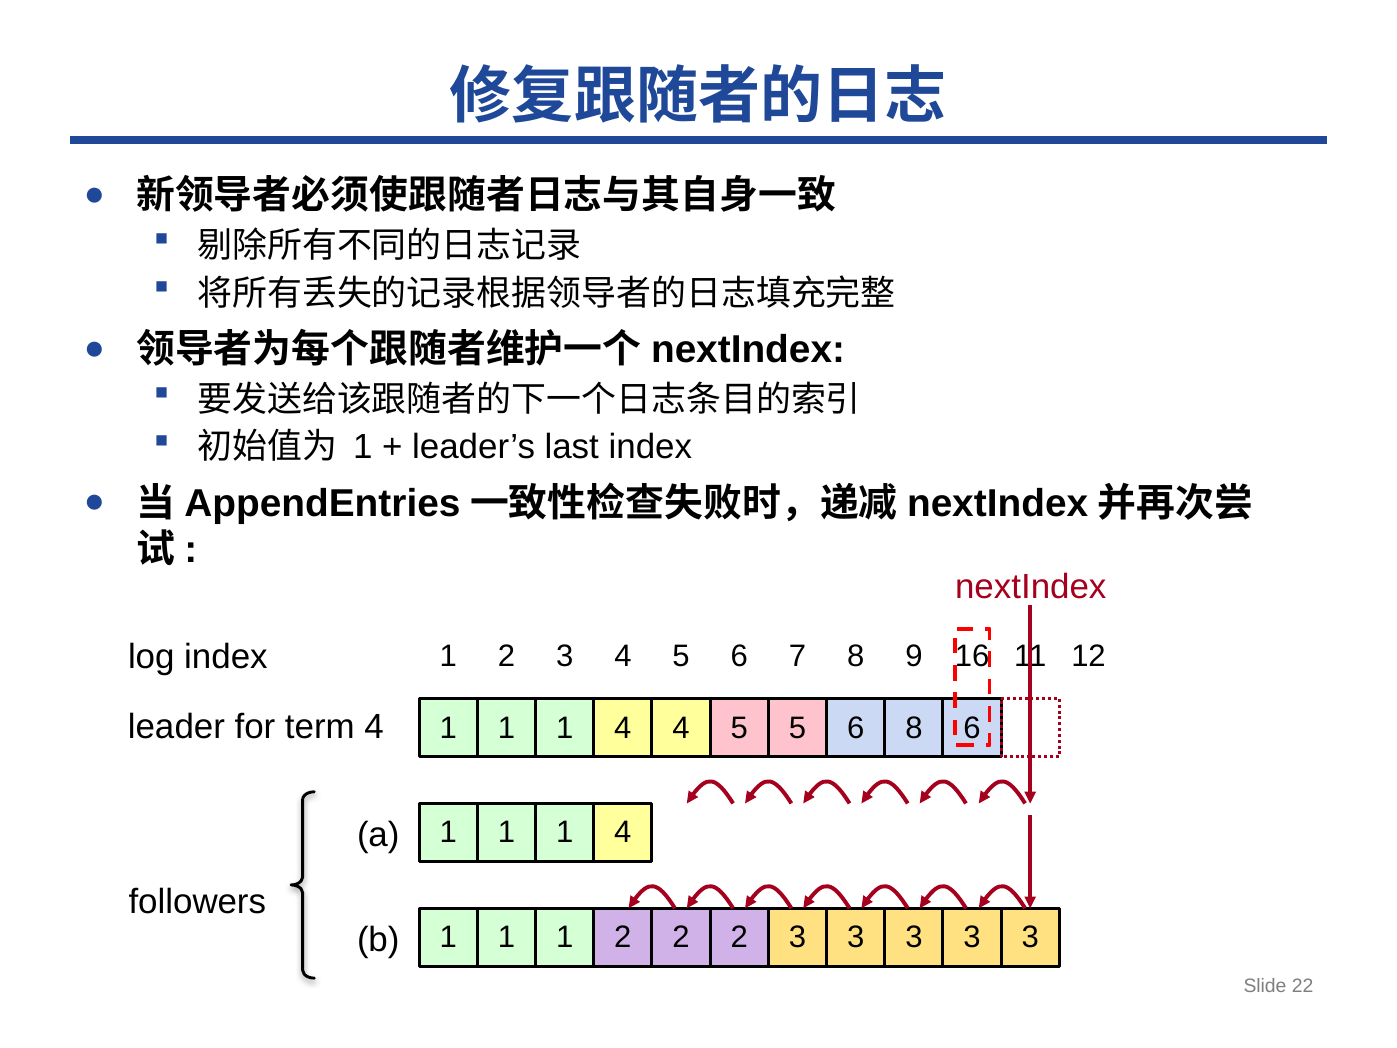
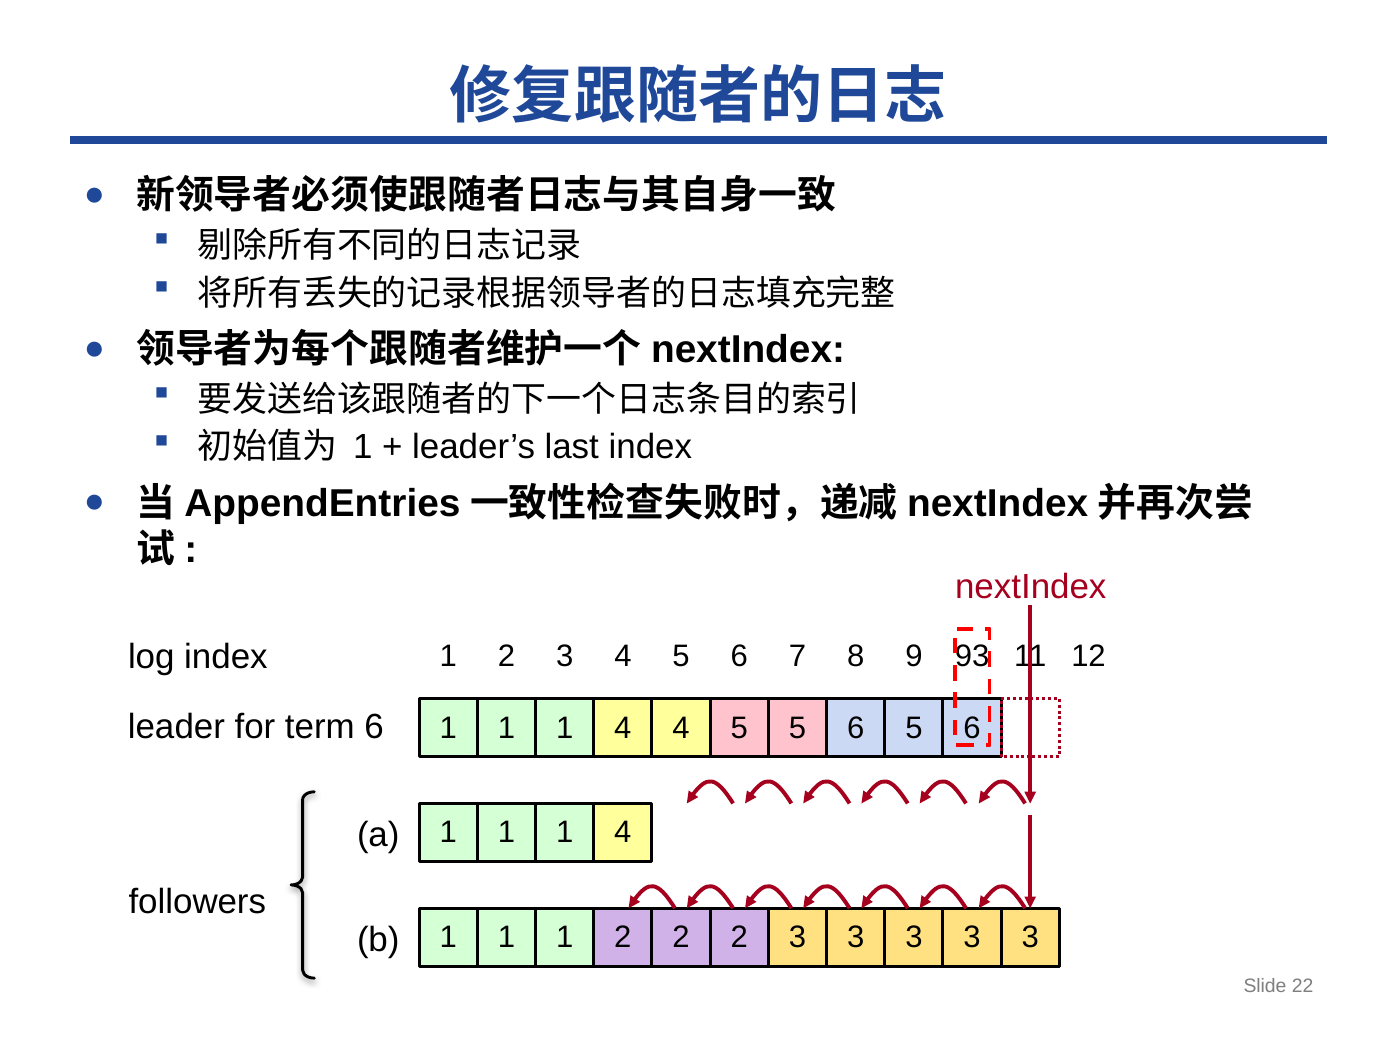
16: 16 -> 93
term 4: 4 -> 6
6 8: 8 -> 5
